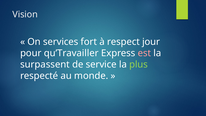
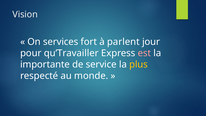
respect: respect -> parlent
surpassent: surpassent -> importante
plus colour: light green -> yellow
